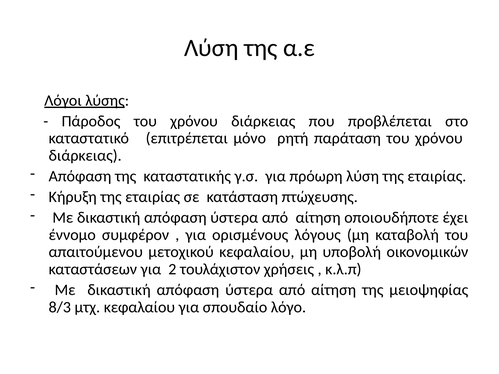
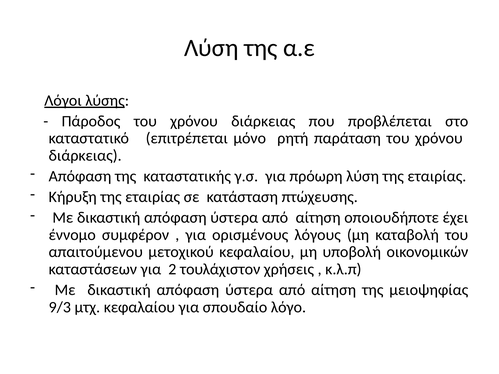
8/3: 8/3 -> 9/3
